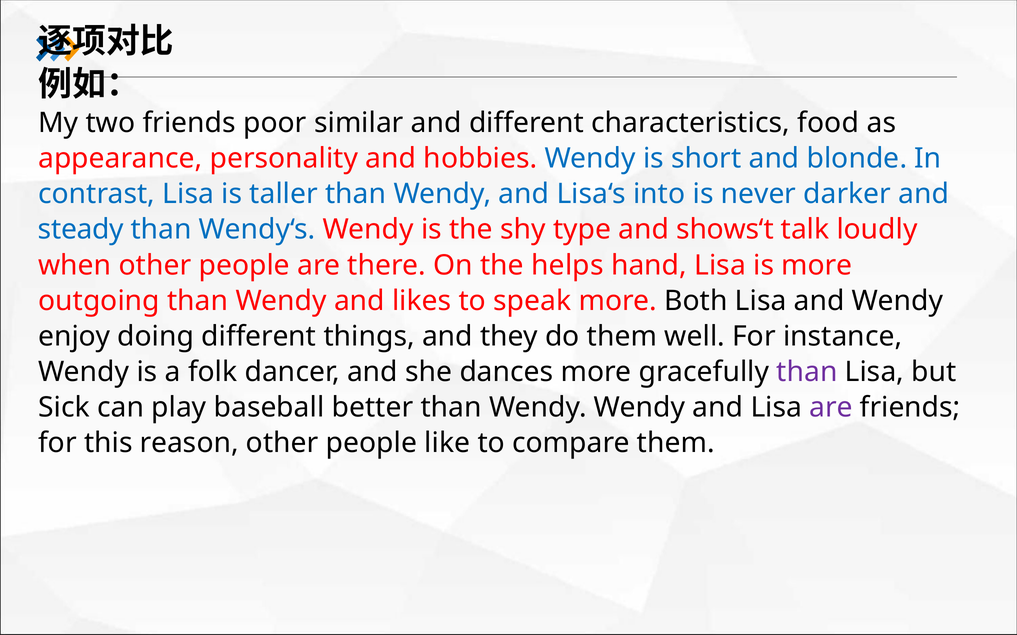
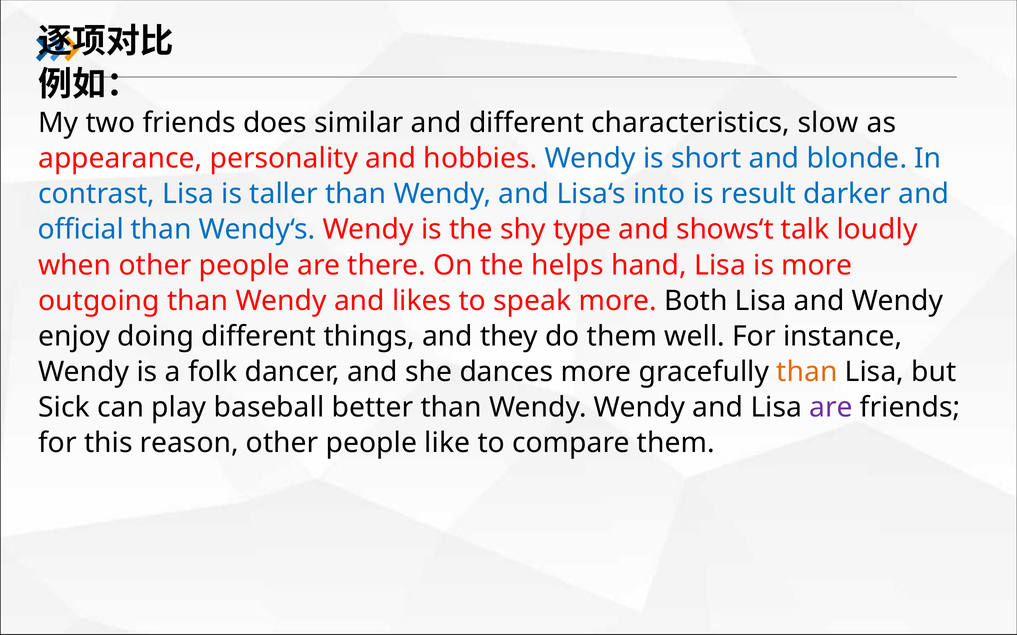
poor: poor -> does
food: food -> slow
never: never -> result
steady: steady -> official
than at (807, 372) colour: purple -> orange
